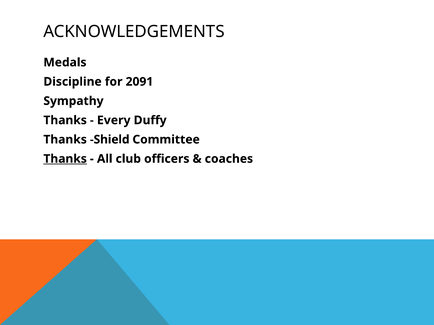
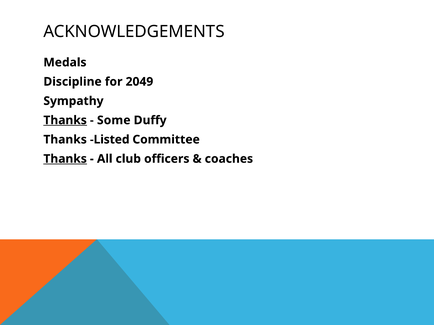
2091: 2091 -> 2049
Thanks at (65, 120) underline: none -> present
Every: Every -> Some
Shield: Shield -> Listed
